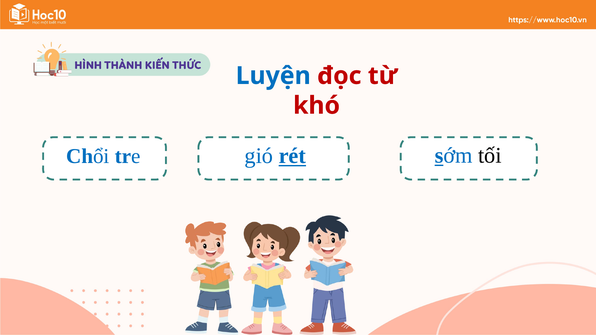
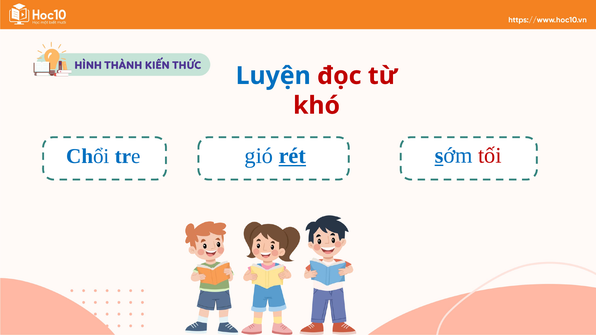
tối colour: black -> red
